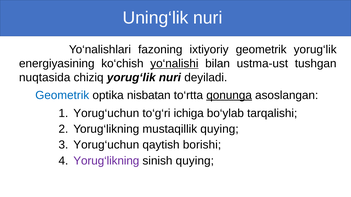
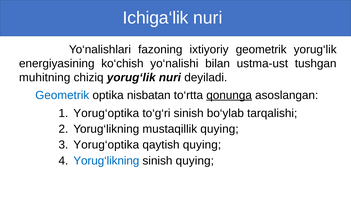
Uning‘lik: Uning‘lik -> Ichiga‘lik
yo‘nalishi underline: present -> none
nuqtasida: nuqtasida -> muhitning
Yorug‘uchun at (106, 113): Yorug‘uchun -> Yorug‘optika
to‘g‘ri ichiga: ichiga -> sinish
Yorug‘uchun at (106, 145): Yorug‘uchun -> Yorug‘optika
qaytish borishi: borishi -> quying
Yorug‘likning at (106, 161) colour: purple -> blue
